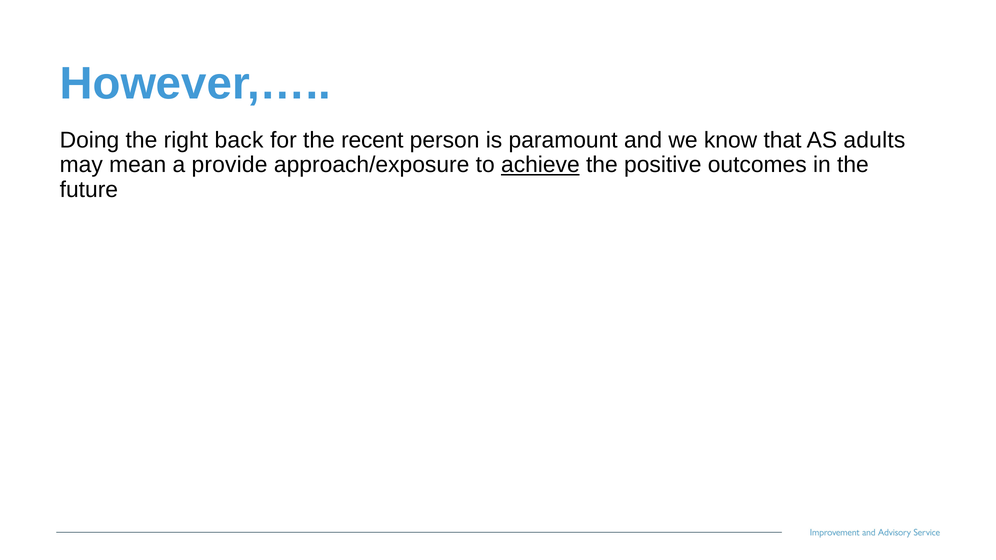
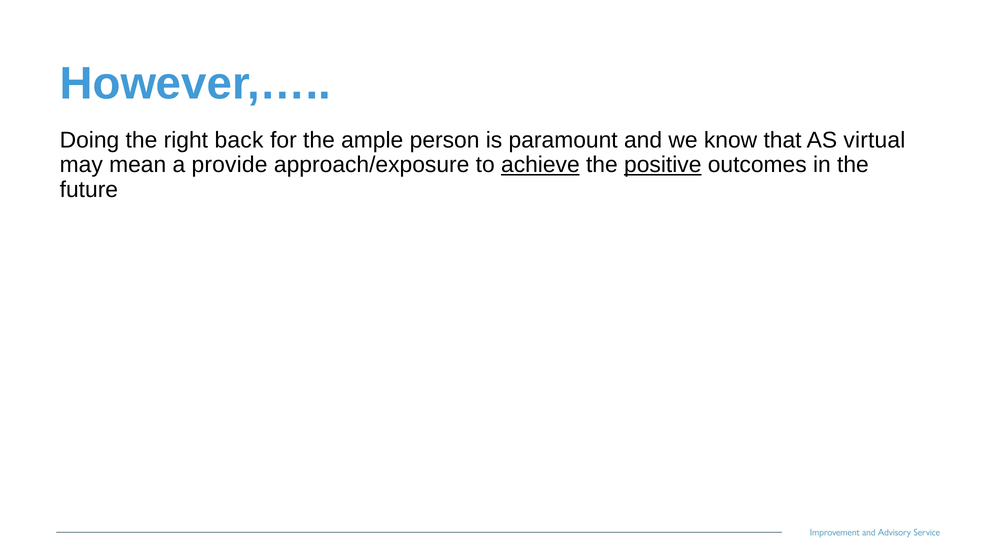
recent: recent -> ample
adults: adults -> virtual
positive underline: none -> present
